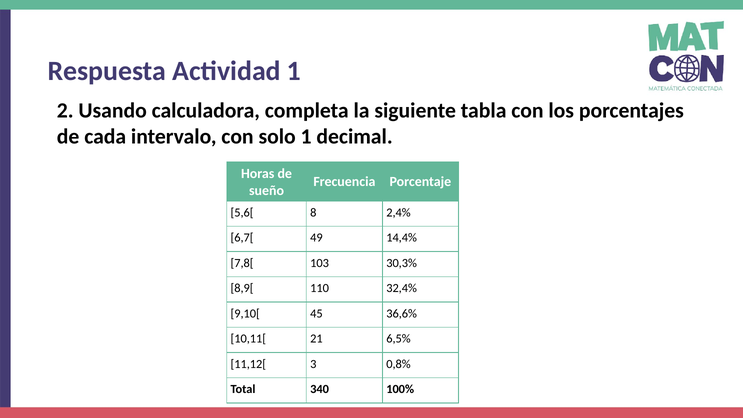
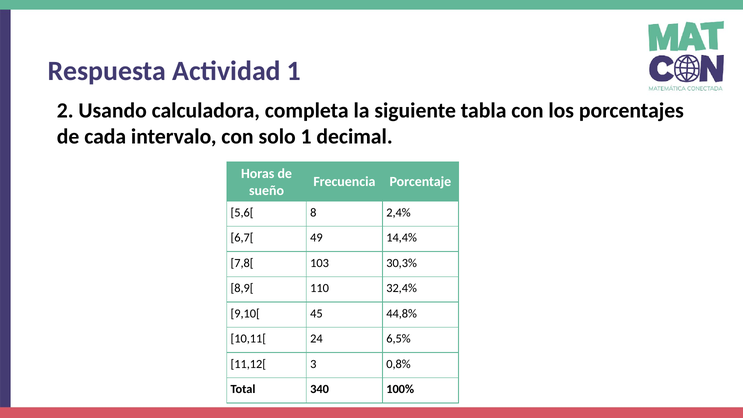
36,6%: 36,6% -> 44,8%
21: 21 -> 24
